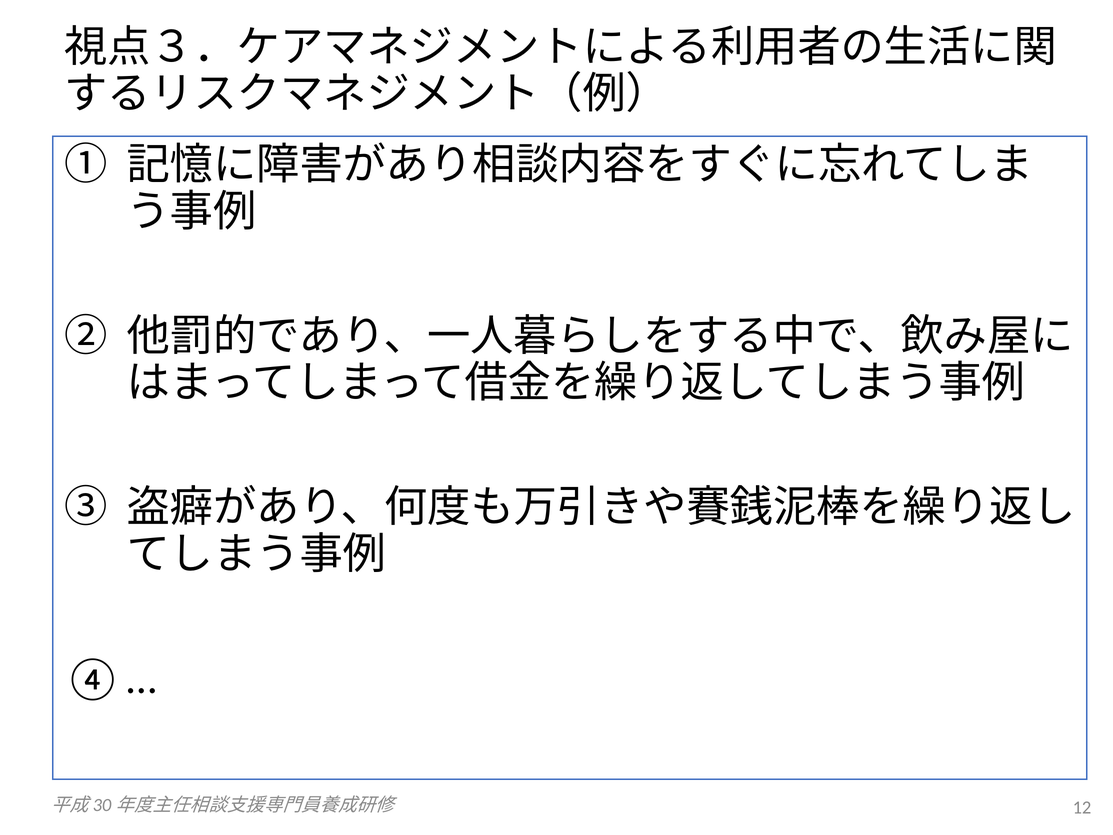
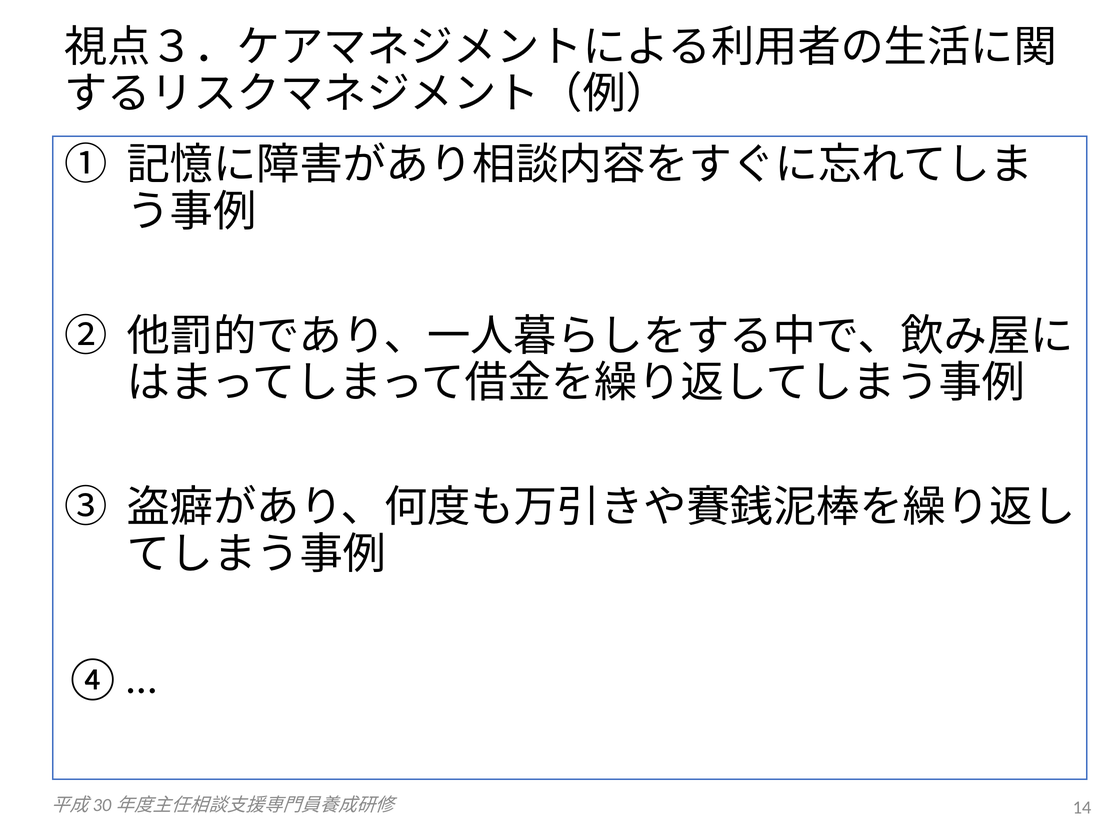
12: 12 -> 14
